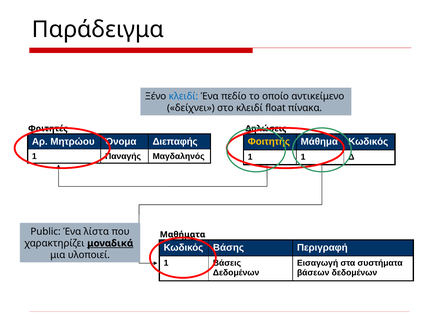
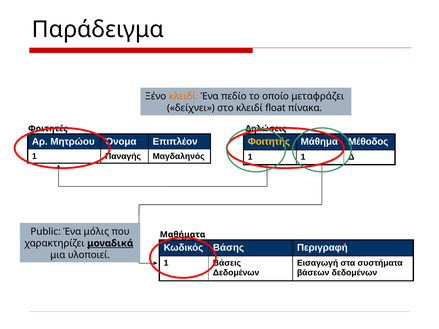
κλειδί at (183, 96) colour: blue -> orange
αντικείμενο: αντικείμενο -> μεταφράζει
Διεπαφής: Διεπαφής -> Επιπλέον
Μάθημα Κωδικός: Κωδικός -> Μέθοδος
λίστα: λίστα -> μόλις
